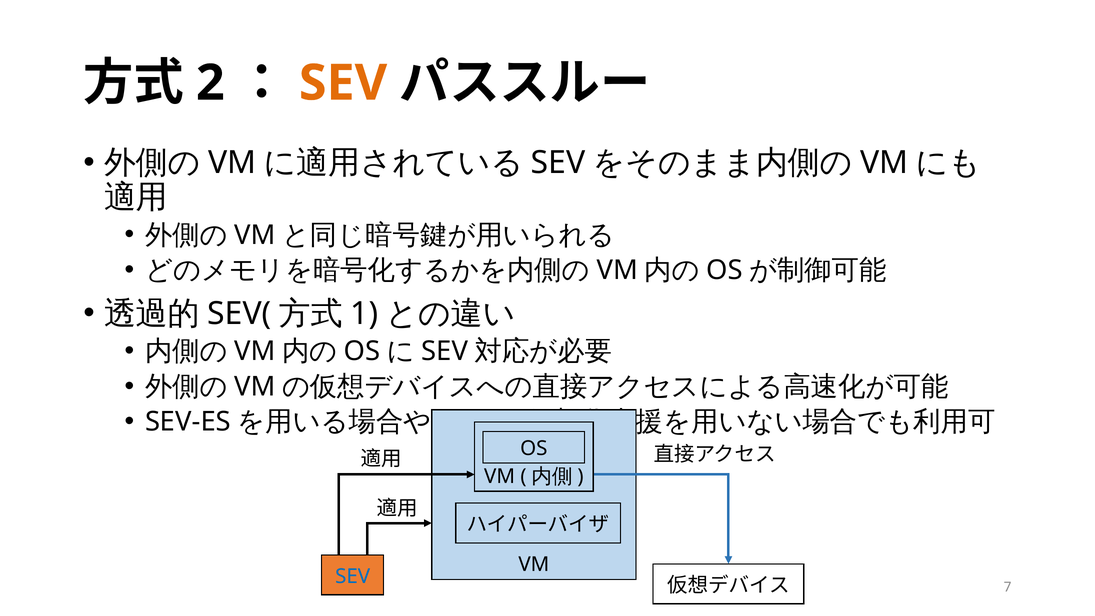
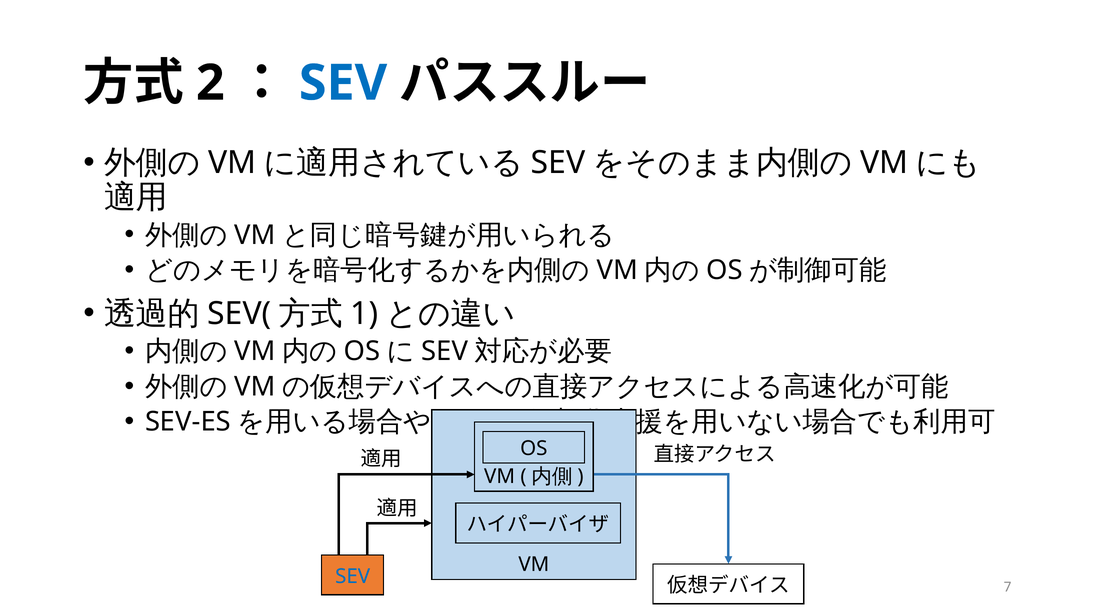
SEV at (343, 83) colour: orange -> blue
